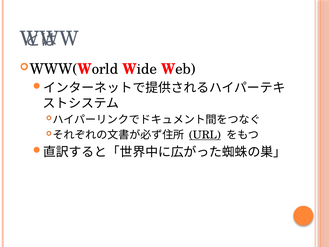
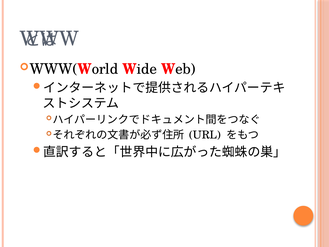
URL underline: present -> none
